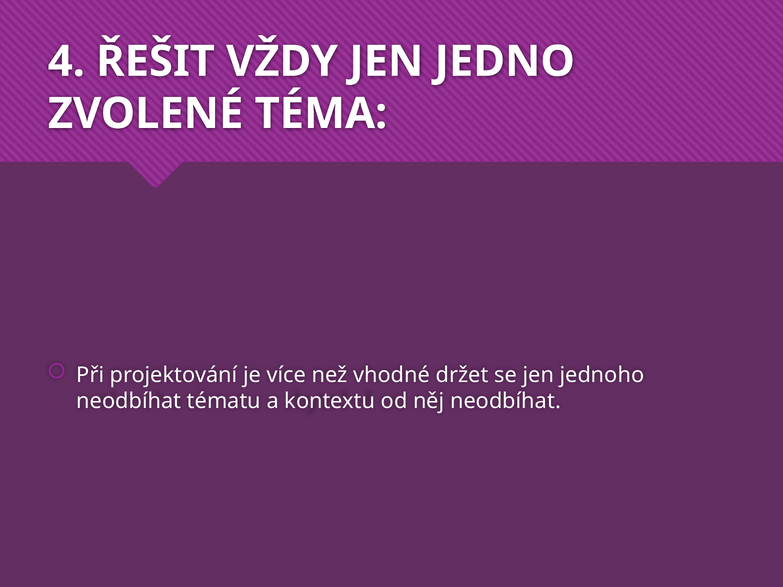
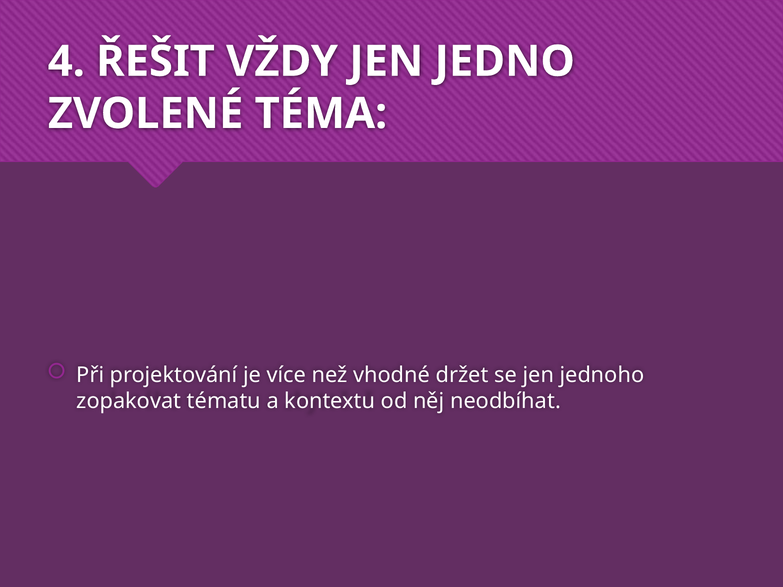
neodbíhat at (129, 401): neodbíhat -> zopakovat
